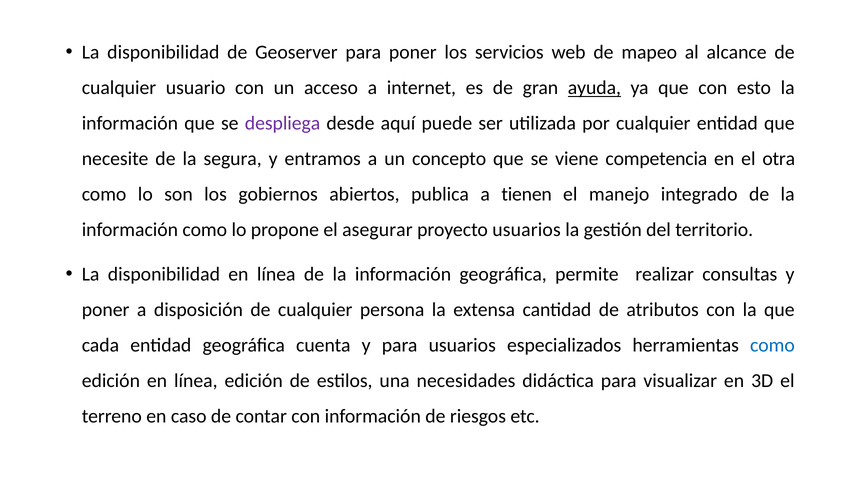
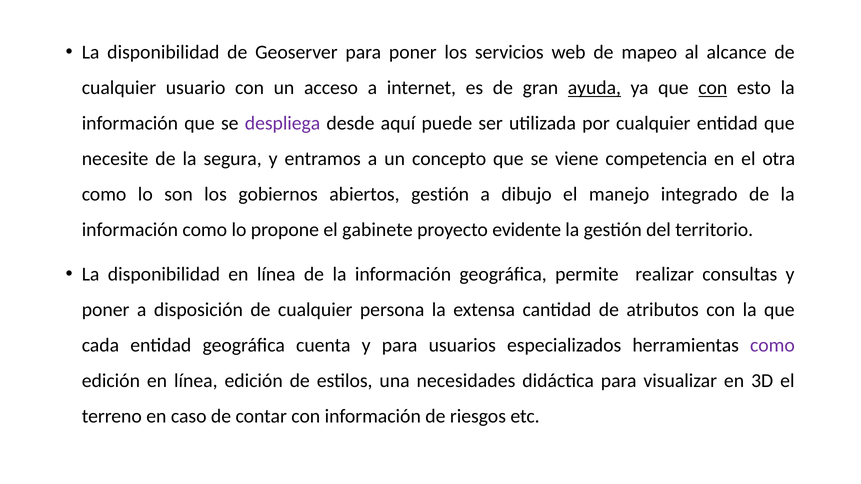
con at (713, 88) underline: none -> present
abiertos publica: publica -> gestión
tienen: tienen -> dibujo
asegurar: asegurar -> gabinete
proyecto usuarios: usuarios -> evidente
como at (772, 345) colour: blue -> purple
